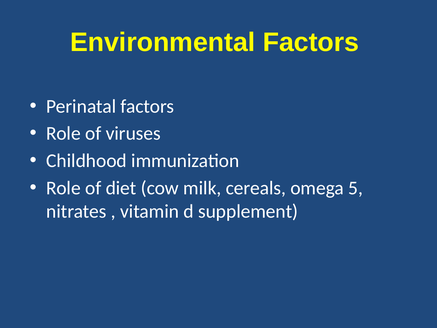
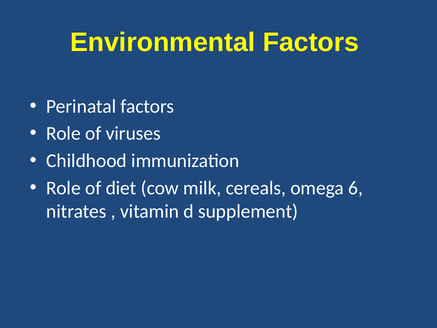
5: 5 -> 6
